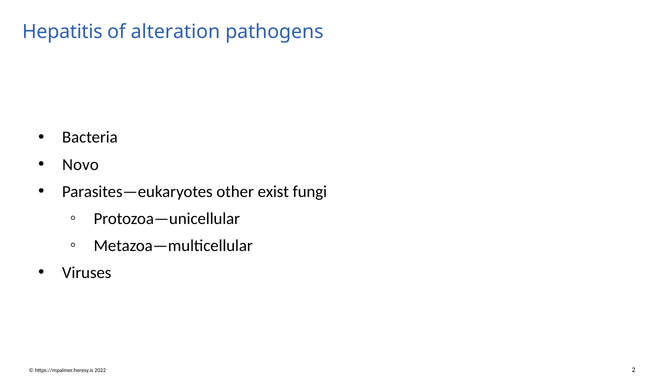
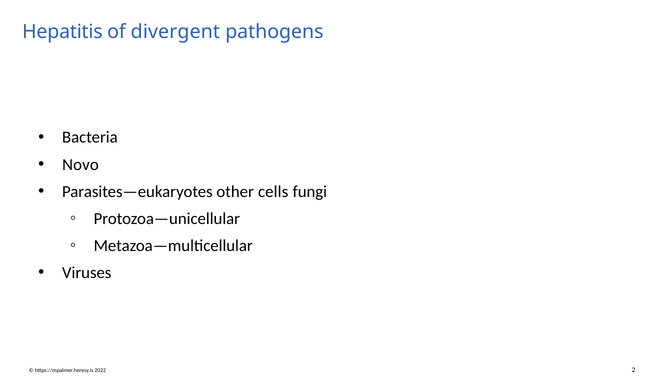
alteration: alteration -> divergent
exist: exist -> cells
